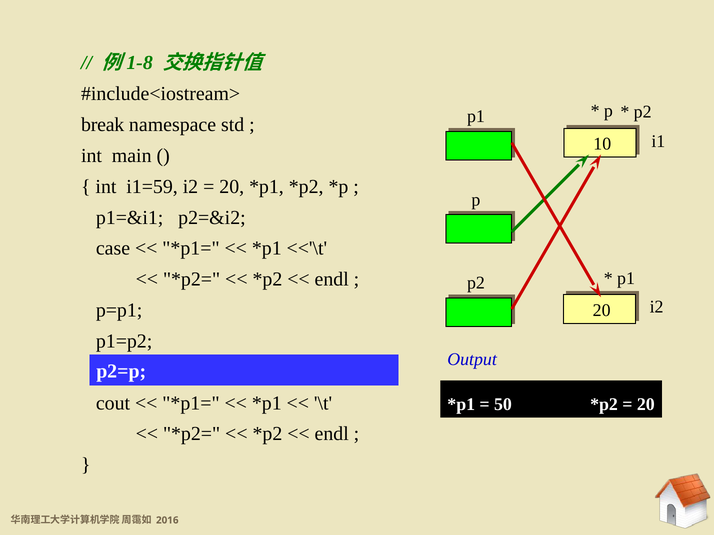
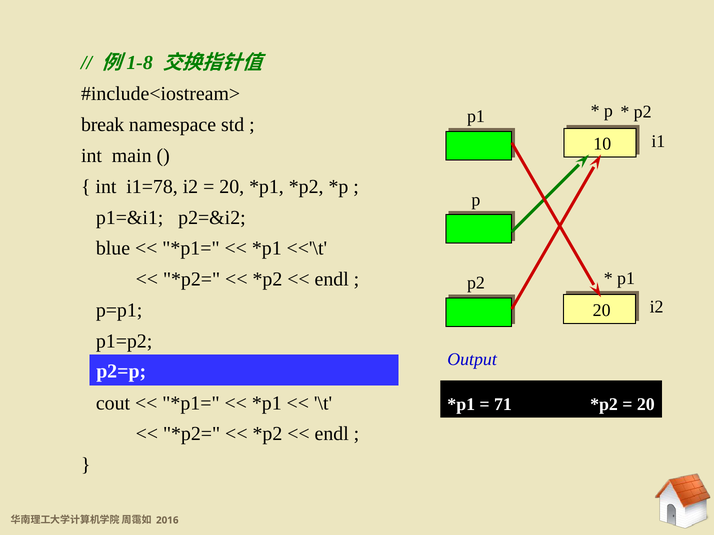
i1=59: i1=59 -> i1=78
case: case -> blue
50: 50 -> 71
